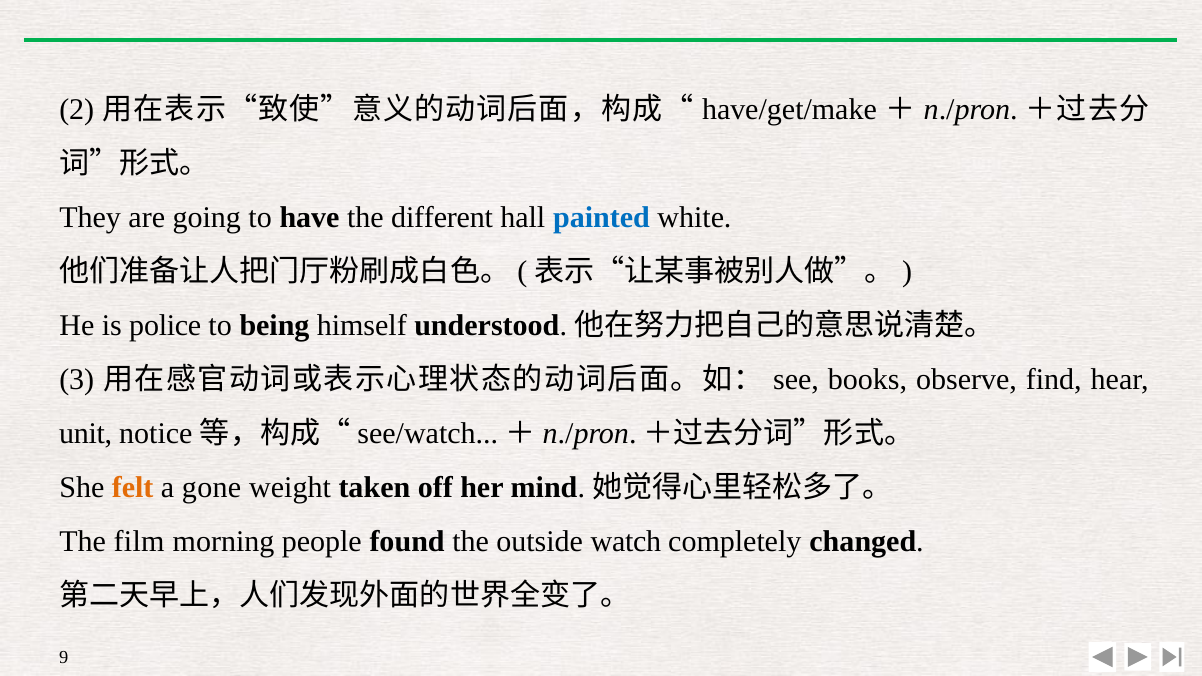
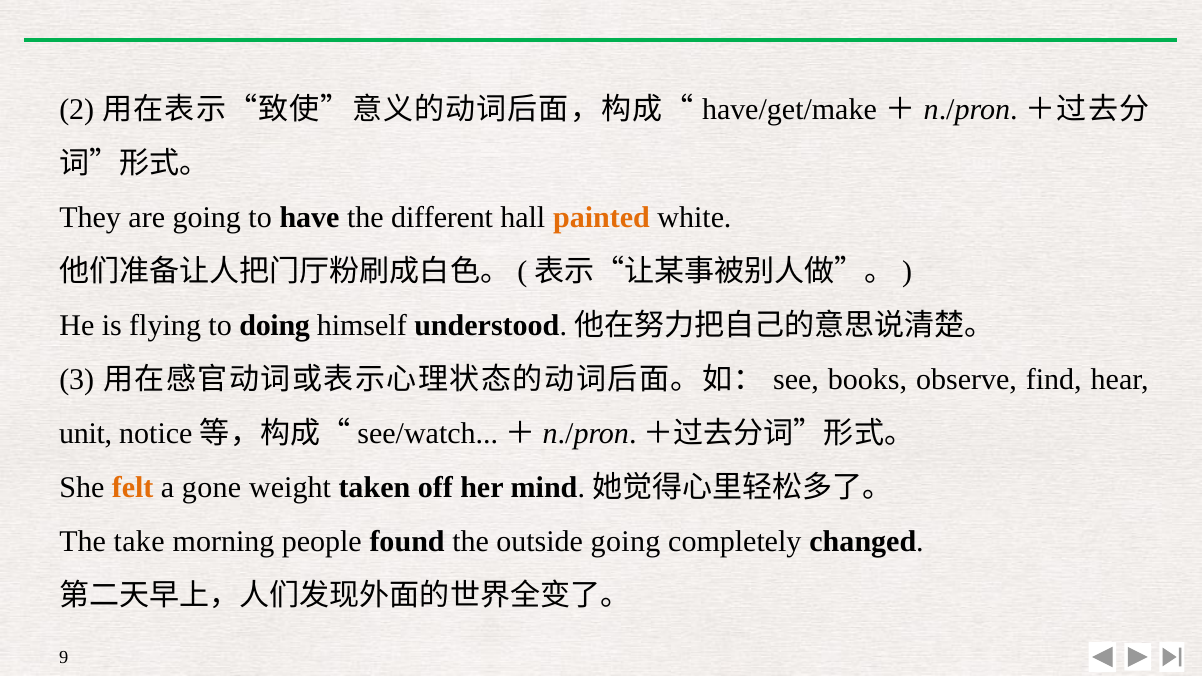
painted colour: blue -> orange
police: police -> flying
being: being -> doing
film: film -> take
outside watch: watch -> going
